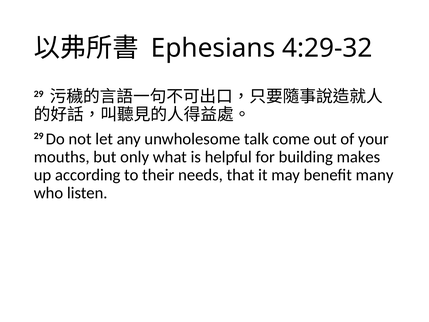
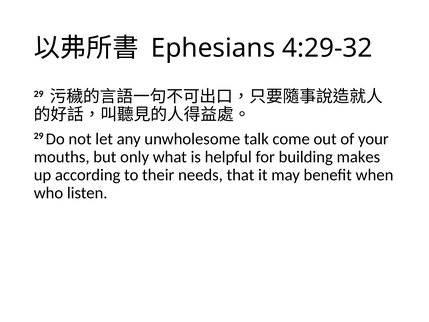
many: many -> when
